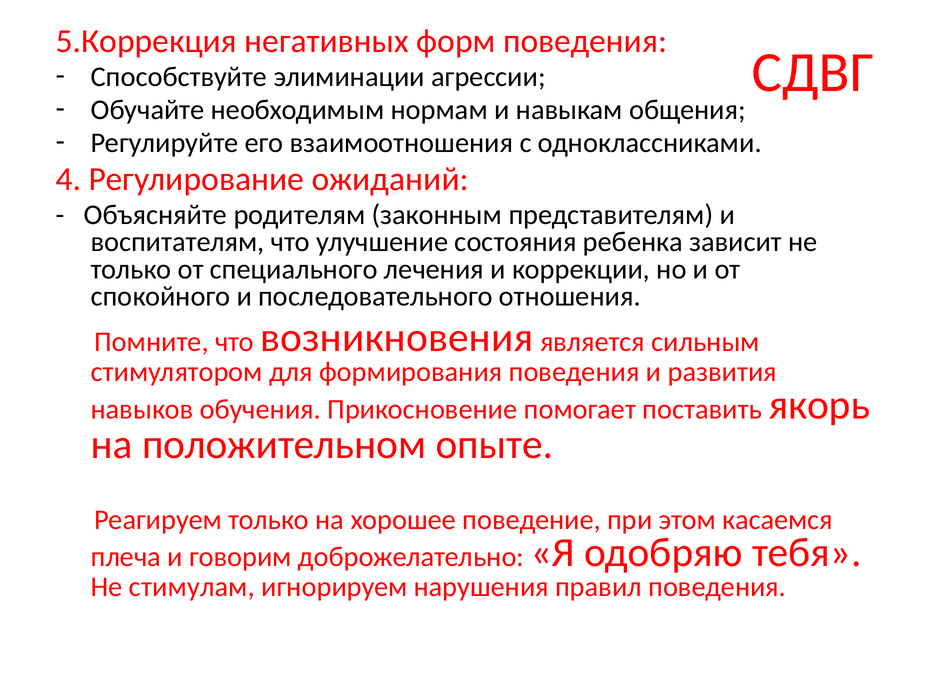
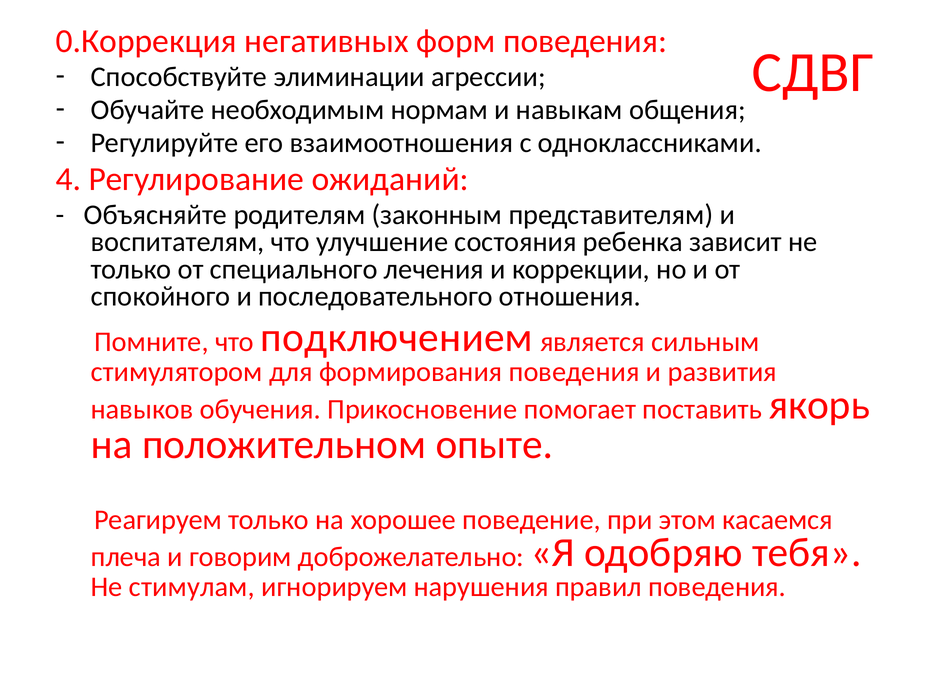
5.Коррекция: 5.Коррекция -> 0.Коррекция
возникновения: возникновения -> подключением
